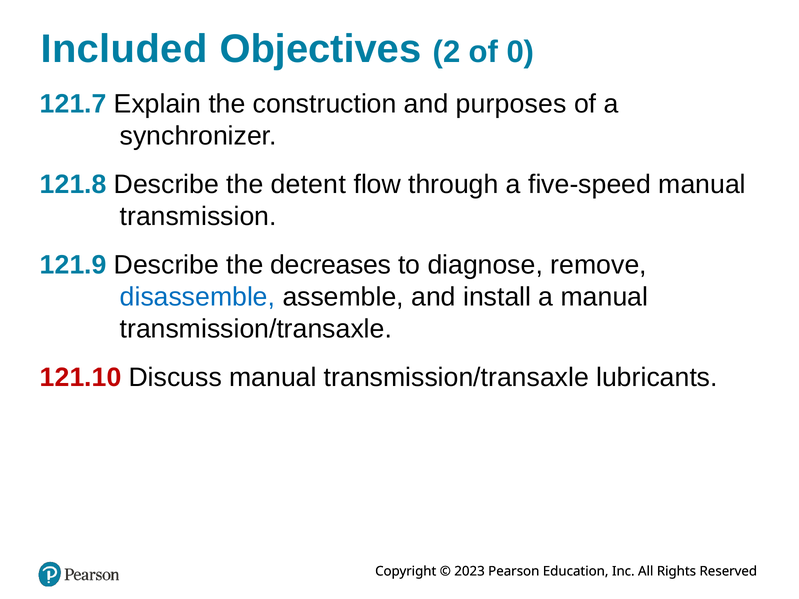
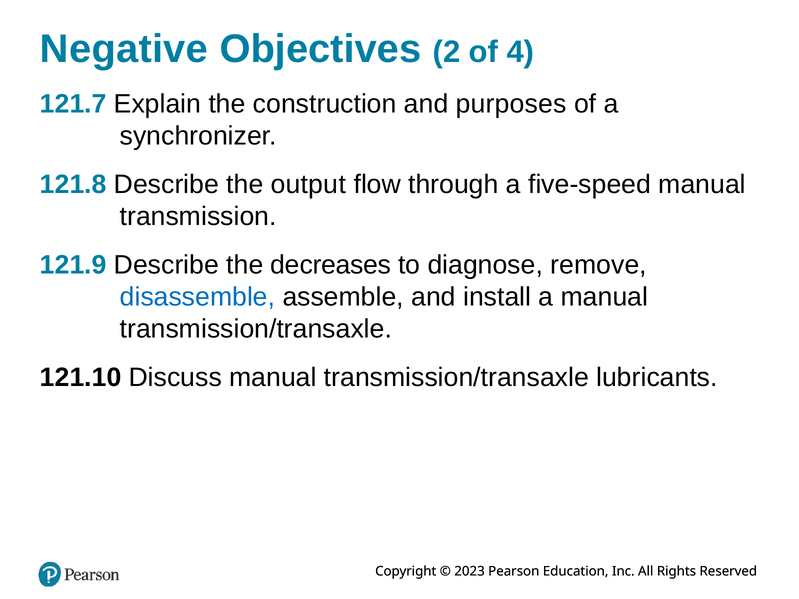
Included: Included -> Negative
0: 0 -> 4
detent: detent -> output
121.10 colour: red -> black
